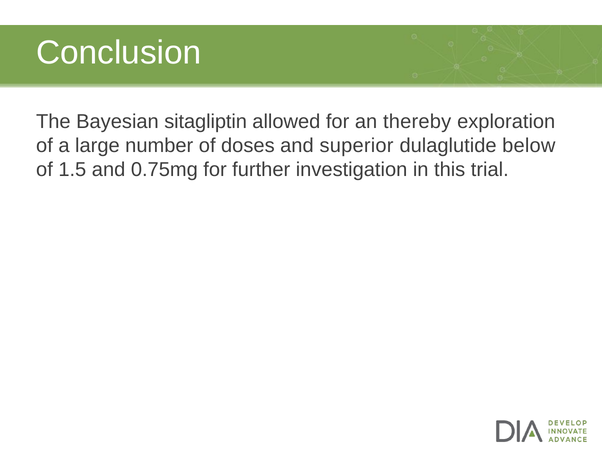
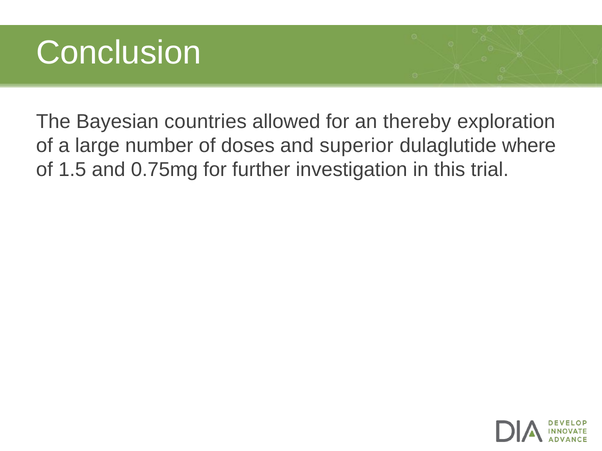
sitagliptin: sitagliptin -> countries
below: below -> where
